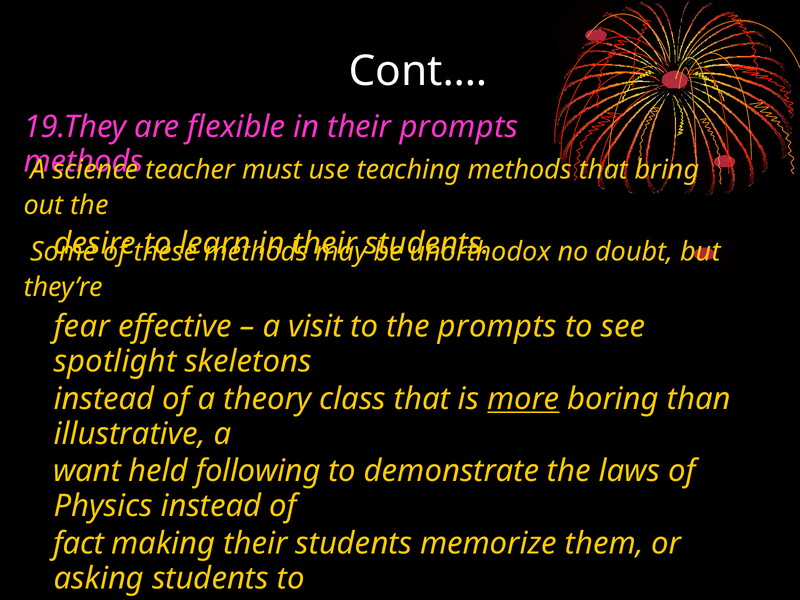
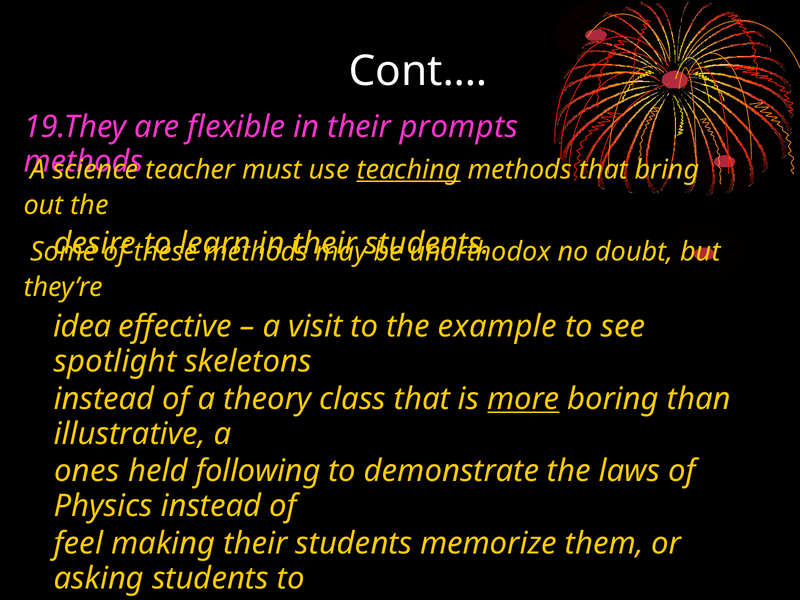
teaching underline: none -> present
fear: fear -> idea
the prompts: prompts -> example
want: want -> ones
fact: fact -> feel
